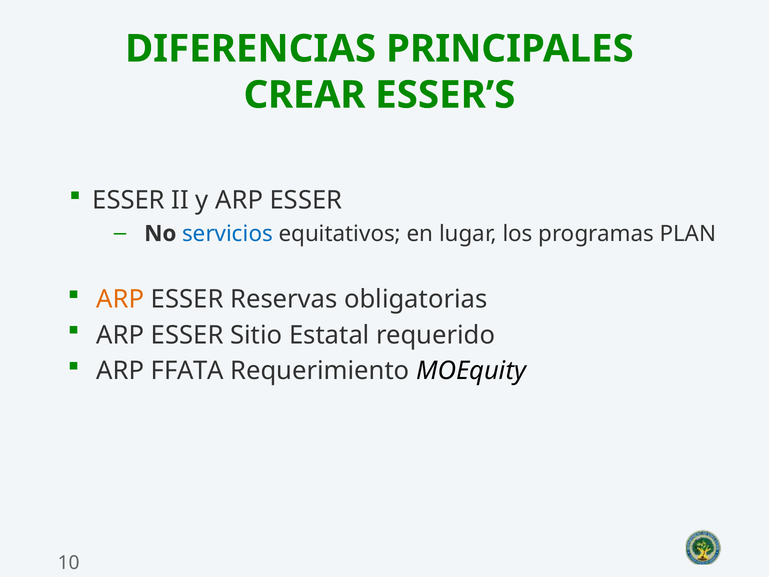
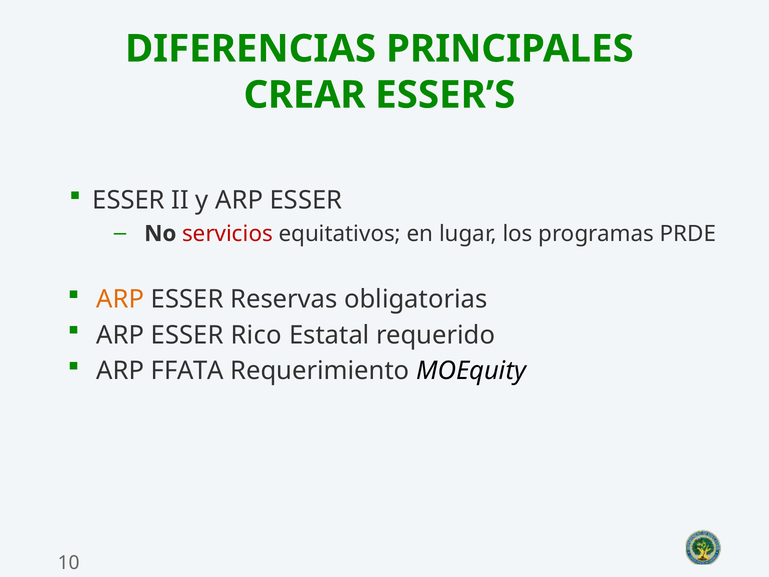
servicios colour: blue -> red
PLAN: PLAN -> PRDE
Sitio: Sitio -> Rico
